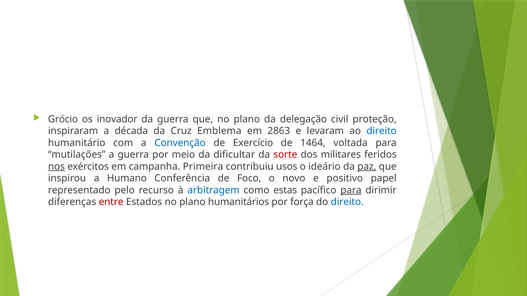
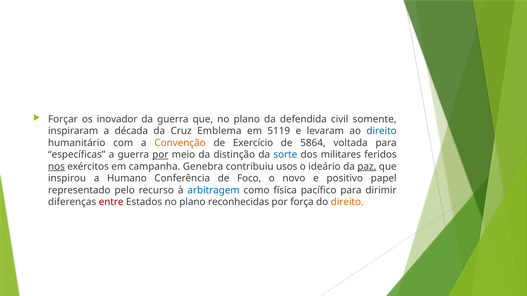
Grócio: Grócio -> Forçar
delegação: delegação -> defendida
proteção: proteção -> somente
2863: 2863 -> 5119
Convenção colour: blue -> orange
1464: 1464 -> 5864
mutilações: mutilações -> específicas
por at (160, 155) underline: none -> present
dificultar: dificultar -> distinção
sorte colour: red -> blue
Primeira: Primeira -> Genebra
estas: estas -> física
para at (351, 190) underline: present -> none
humanitários: humanitários -> reconhecidas
direito at (347, 202) colour: blue -> orange
